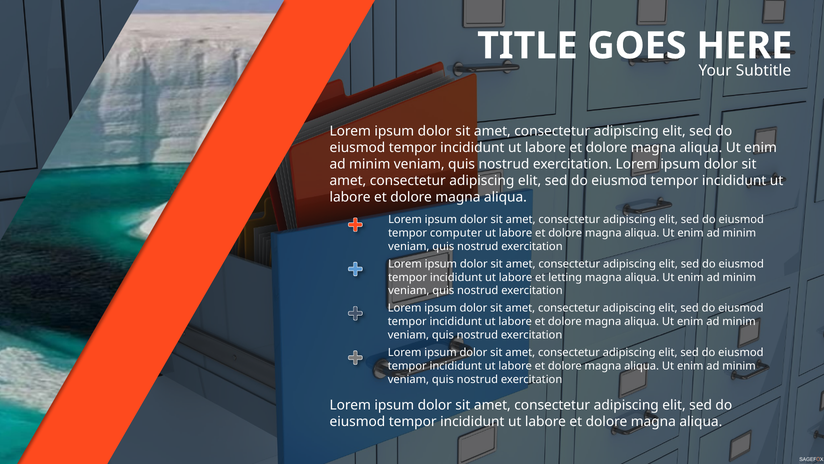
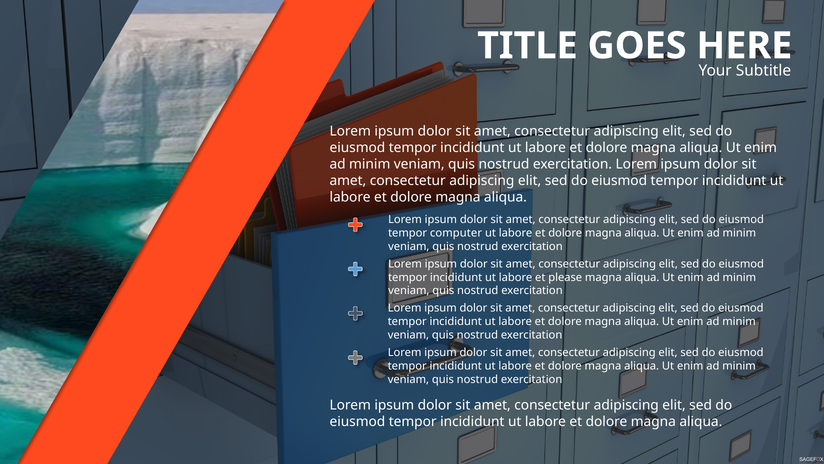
letting: letting -> please
